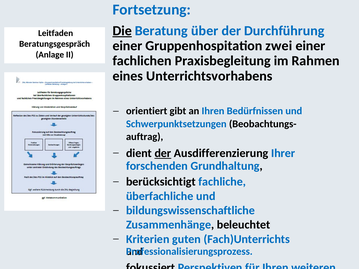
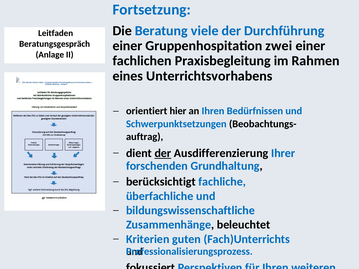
Die underline: present -> none
über: über -> viele
gibt: gibt -> hier
